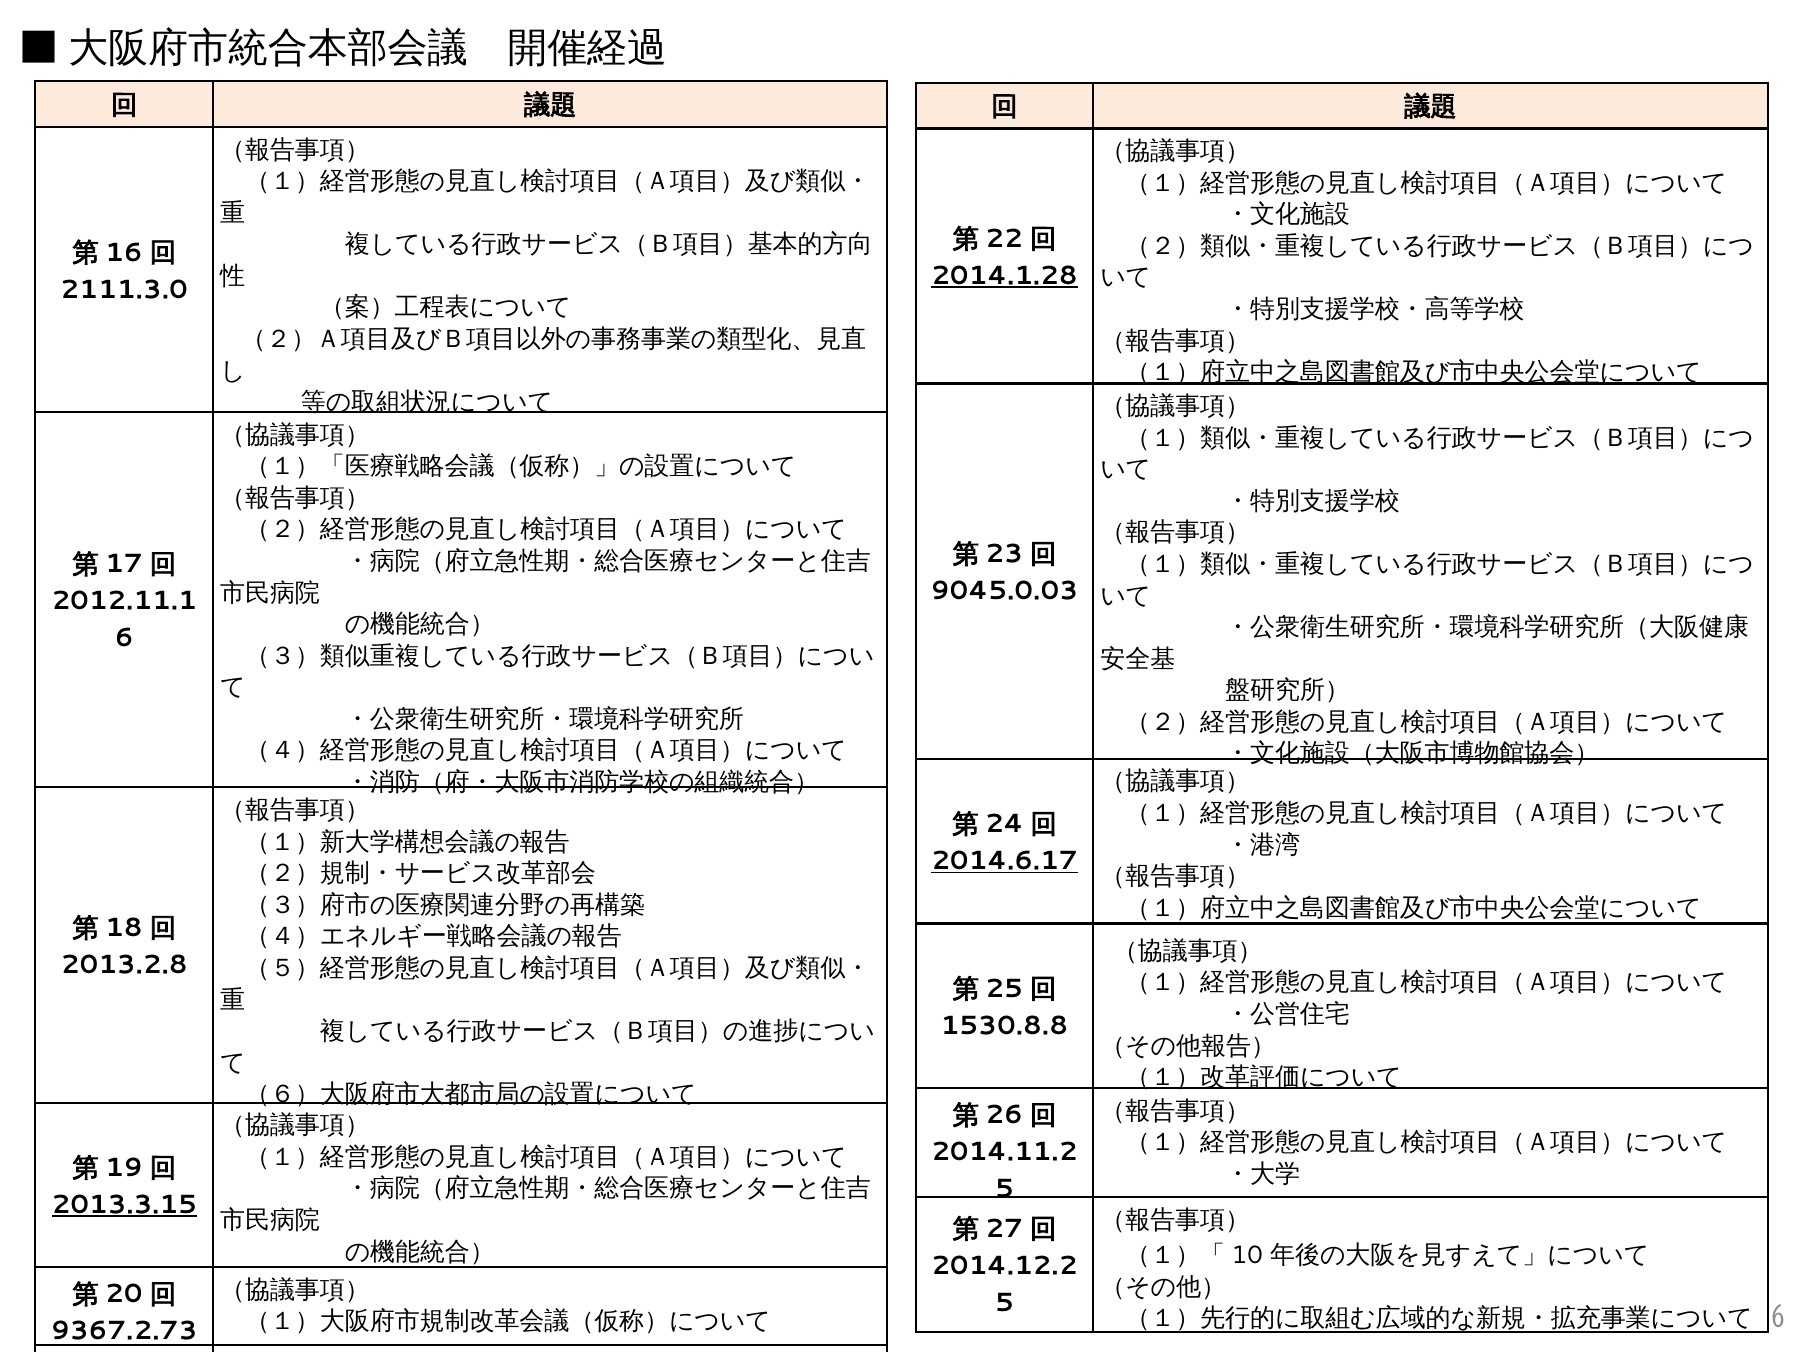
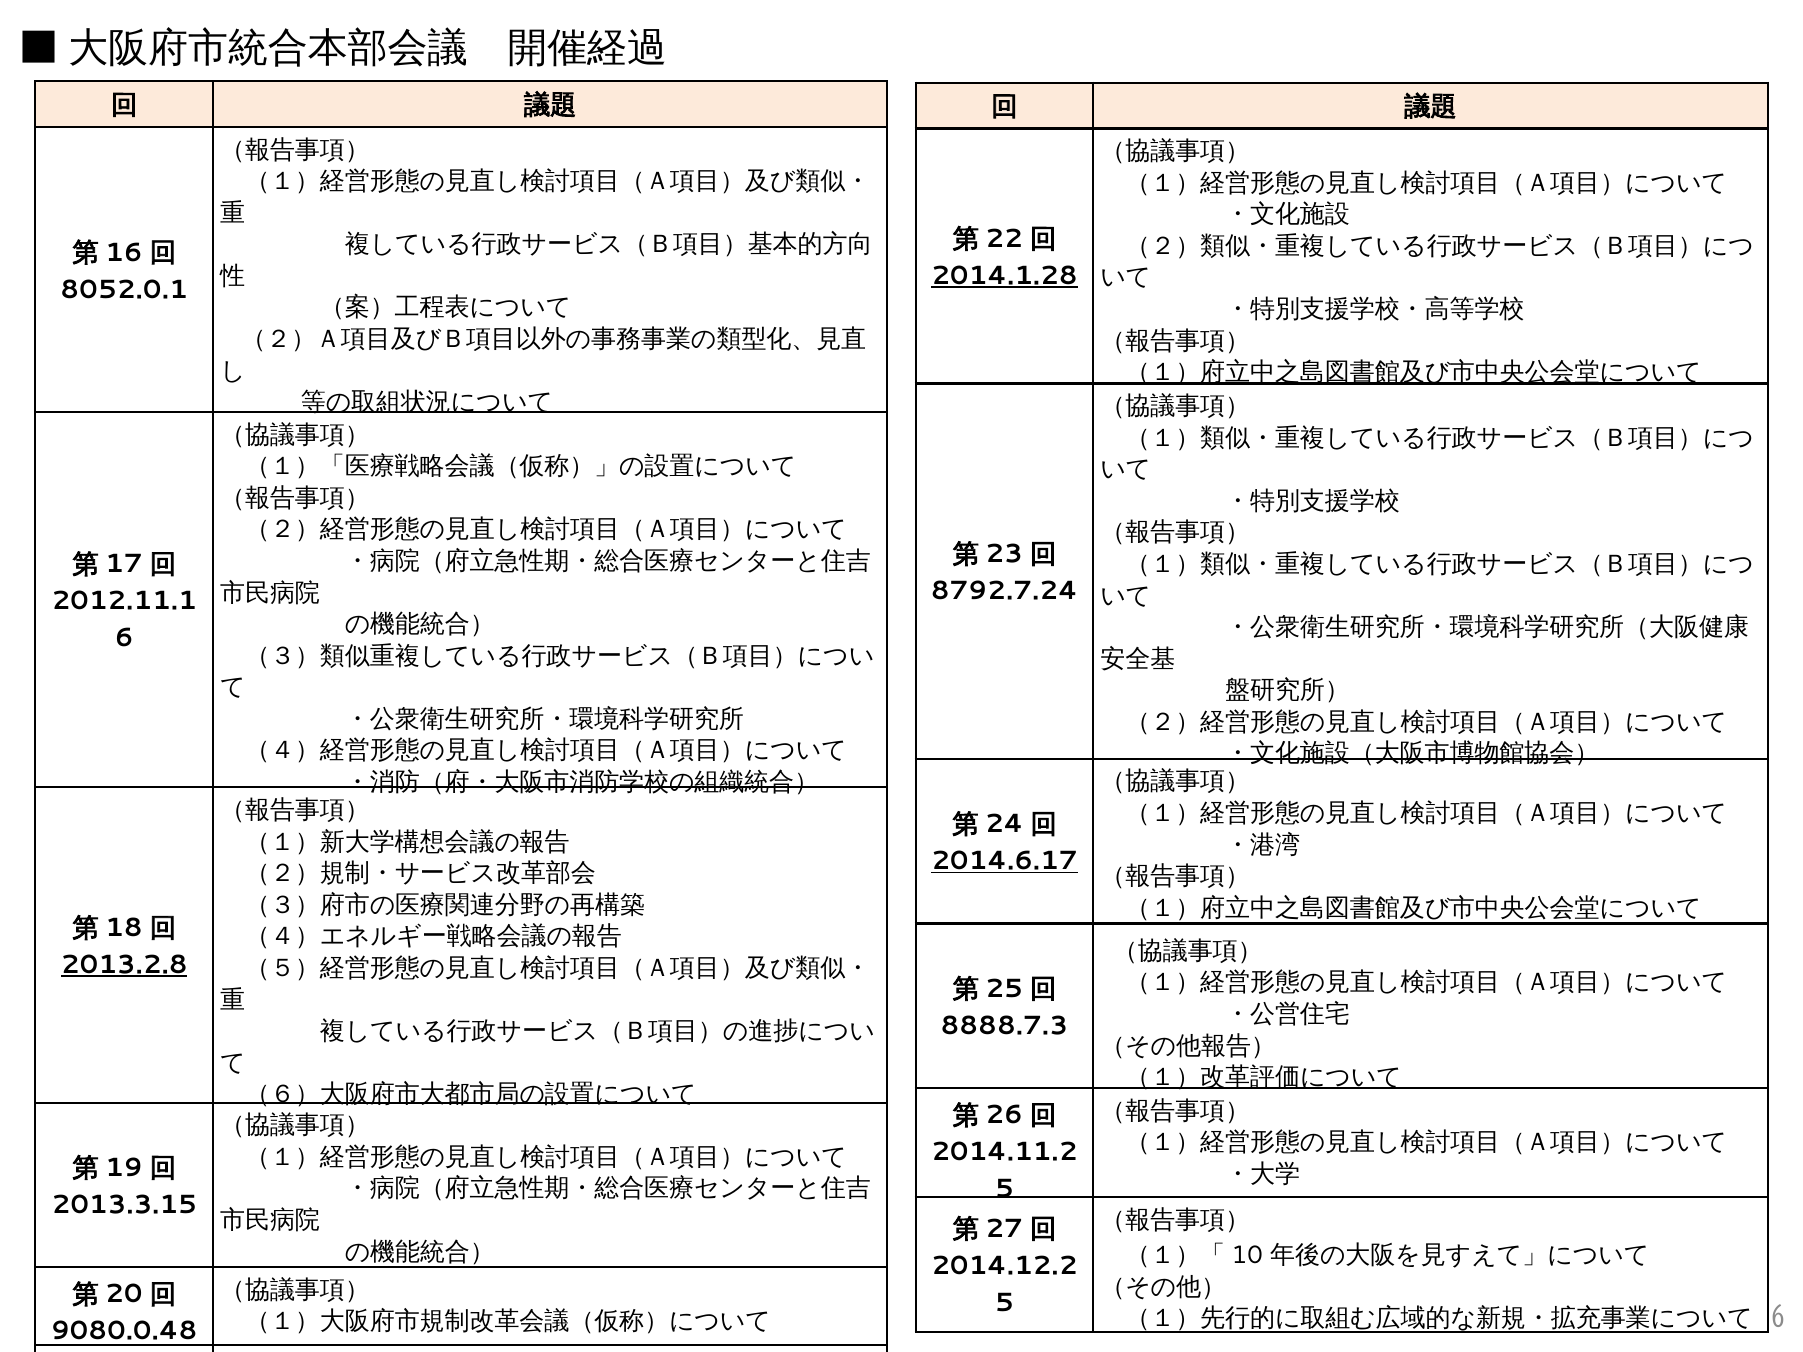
2111.3.0: 2111.3.0 -> 8052.0.1
9045.0.03: 9045.0.03 -> 8792.7.24
2013.2.8 underline: none -> present
1530.8.8: 1530.8.8 -> 8888.7.3
2013.3.15 underline: present -> none
9367.2.73: 9367.2.73 -> 9080.0.48
